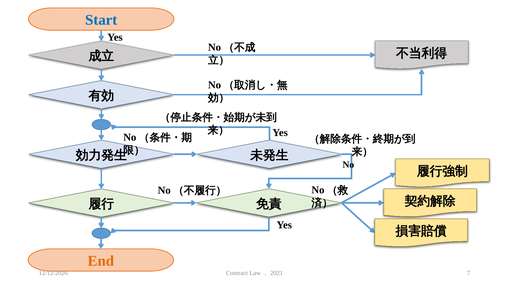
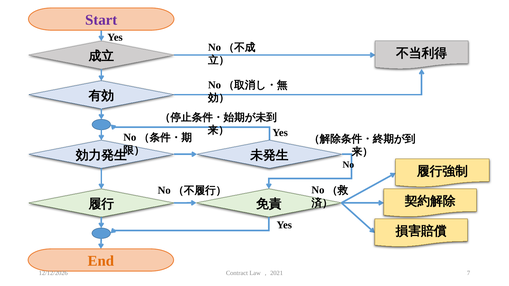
Start colour: blue -> purple
